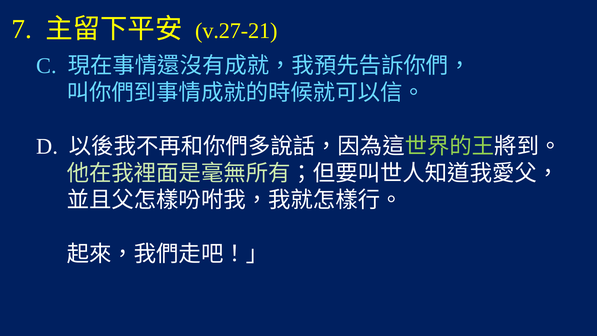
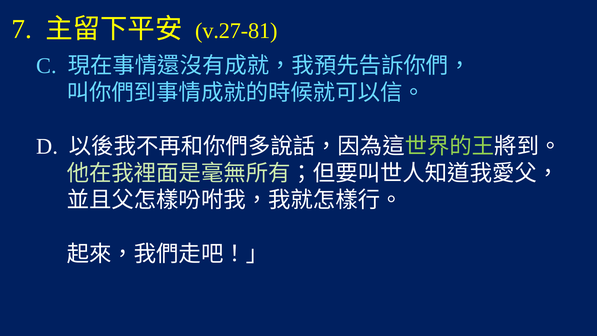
v.27-21: v.27-21 -> v.27-81
